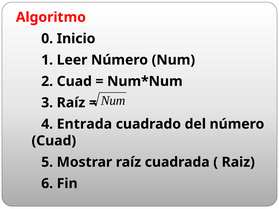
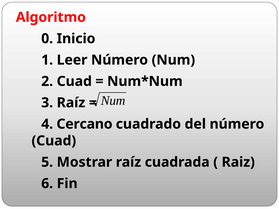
Entrada: Entrada -> Cercano
